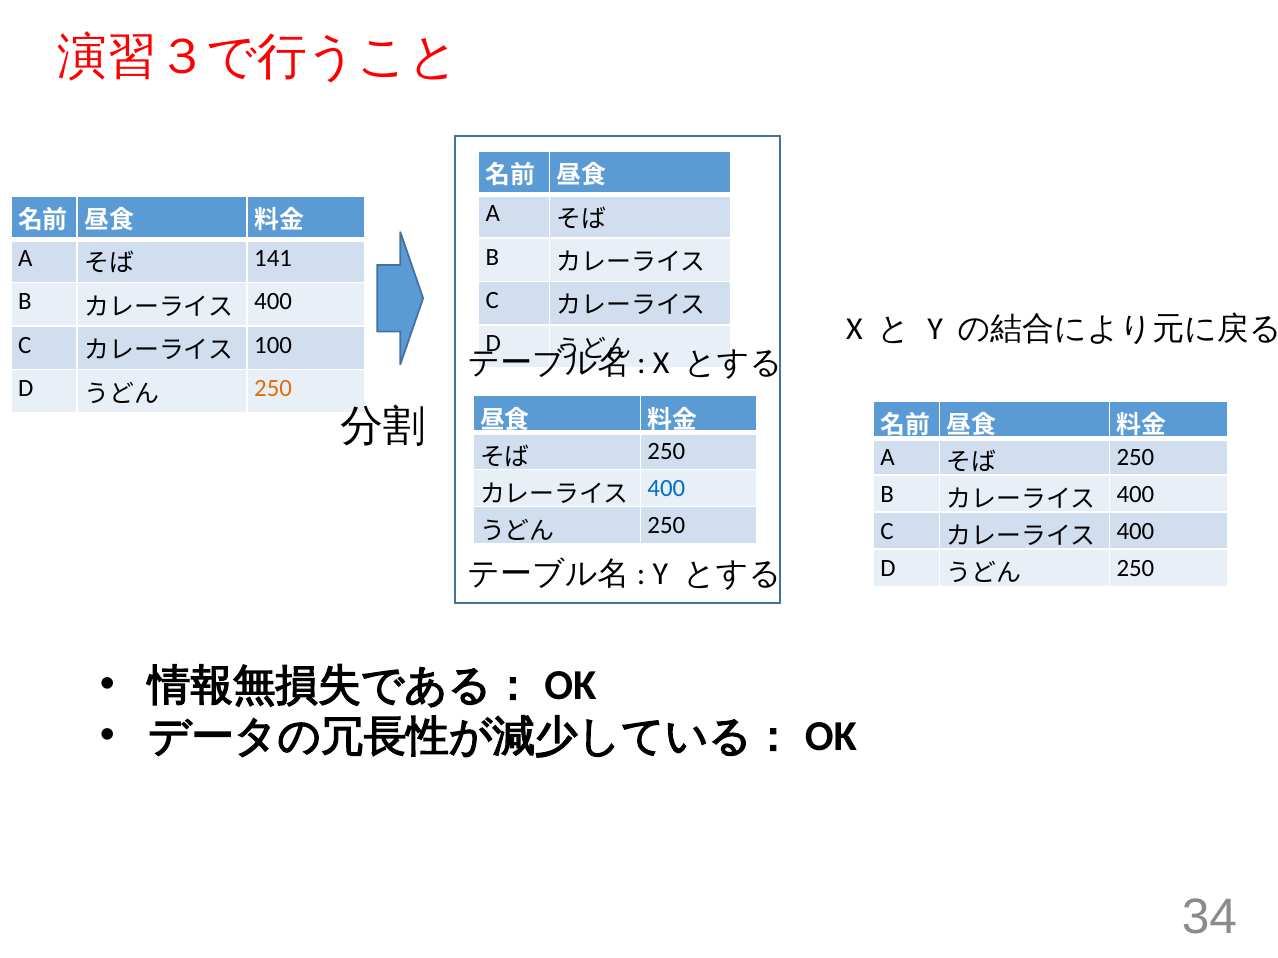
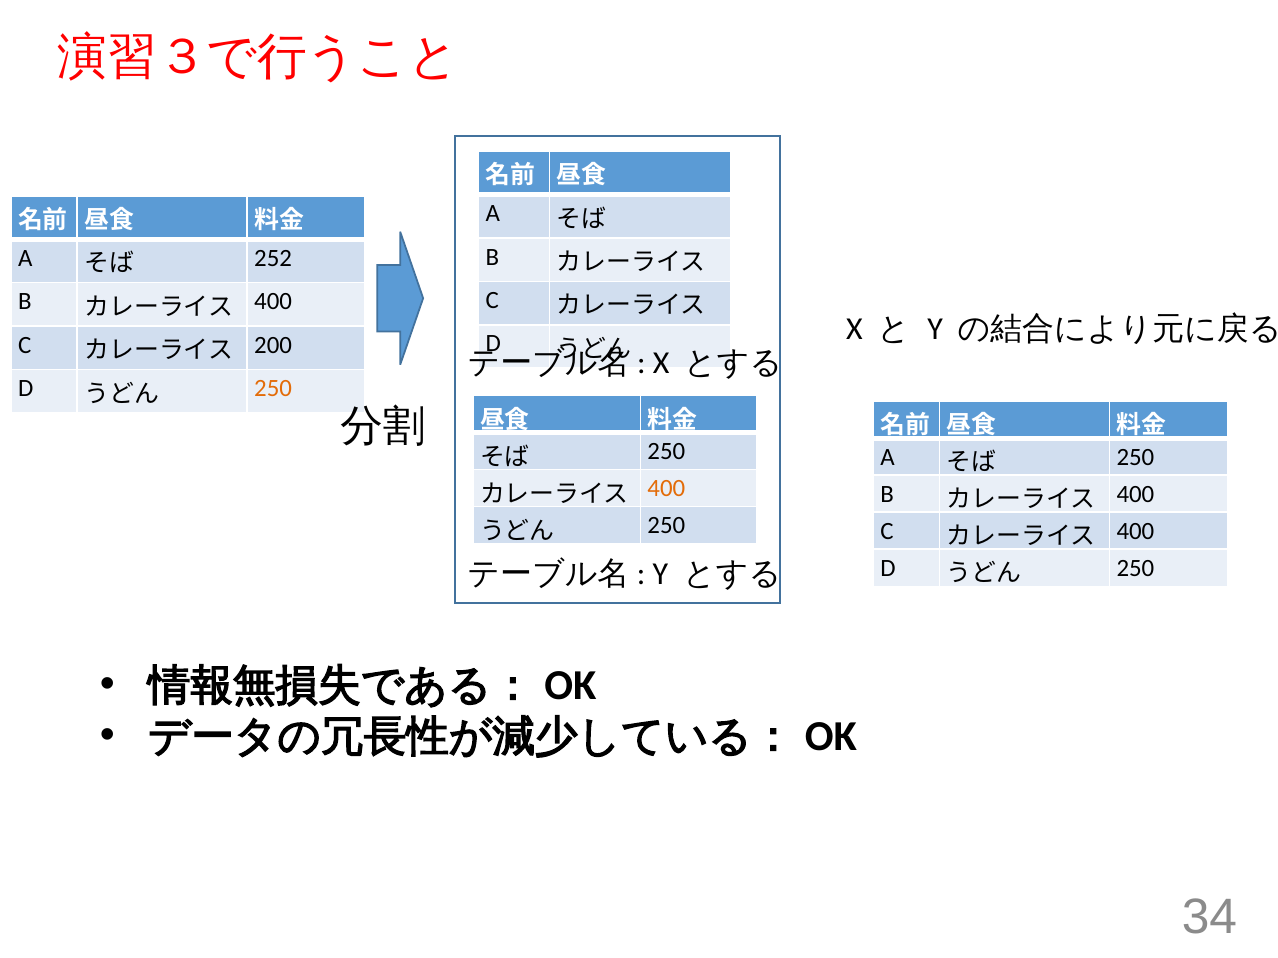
141: 141 -> 252
100: 100 -> 200
400 at (666, 489) colour: blue -> orange
